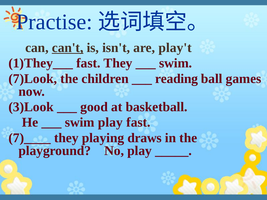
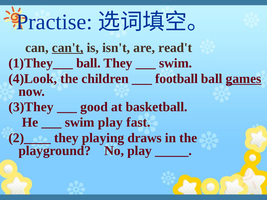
play't: play't -> read't
1)They___ fast: fast -> ball
7)Look: 7)Look -> 4)Look
reading: reading -> football
games underline: none -> present
3)Look: 3)Look -> 3)They
7)____: 7)____ -> 2)____
